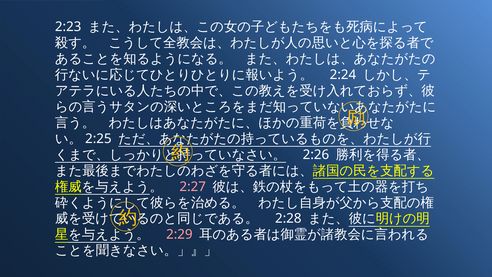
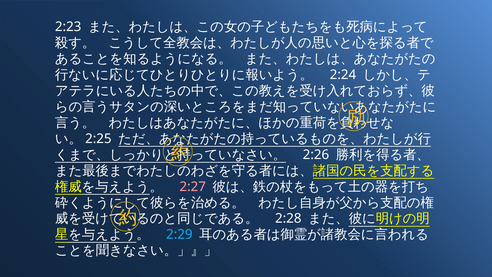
2:29 colour: pink -> light blue
